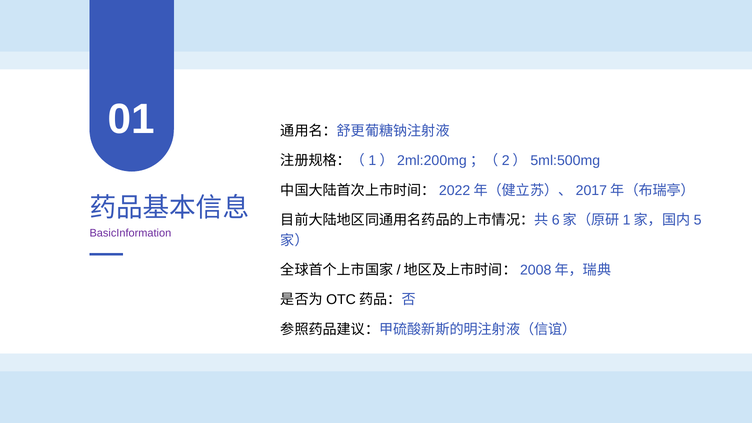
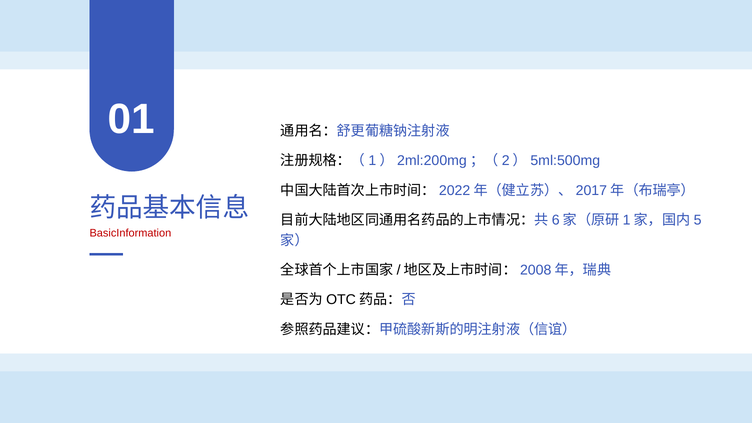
BasicInformation colour: purple -> red
